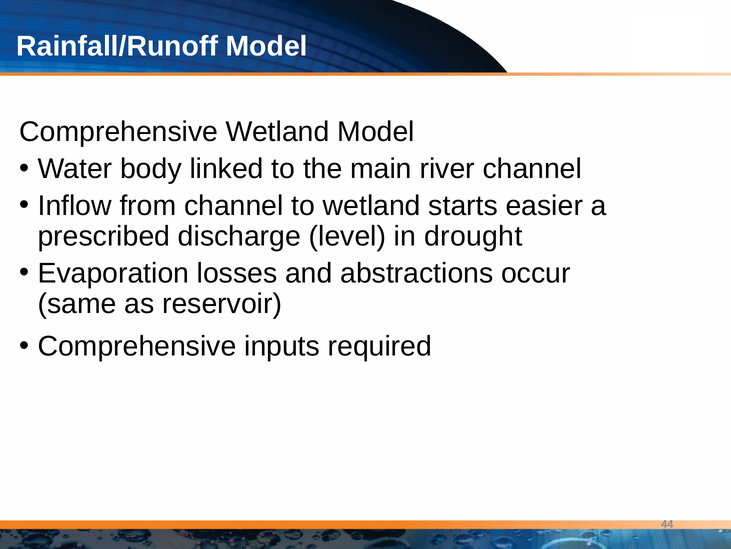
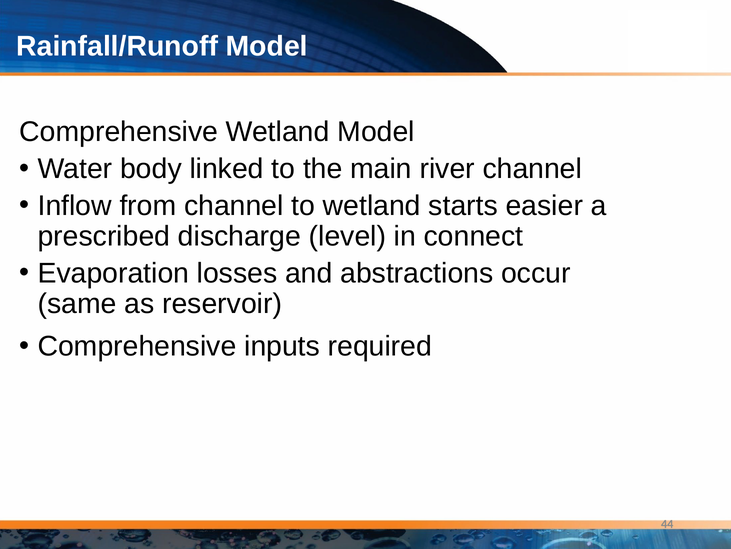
drought: drought -> connect
